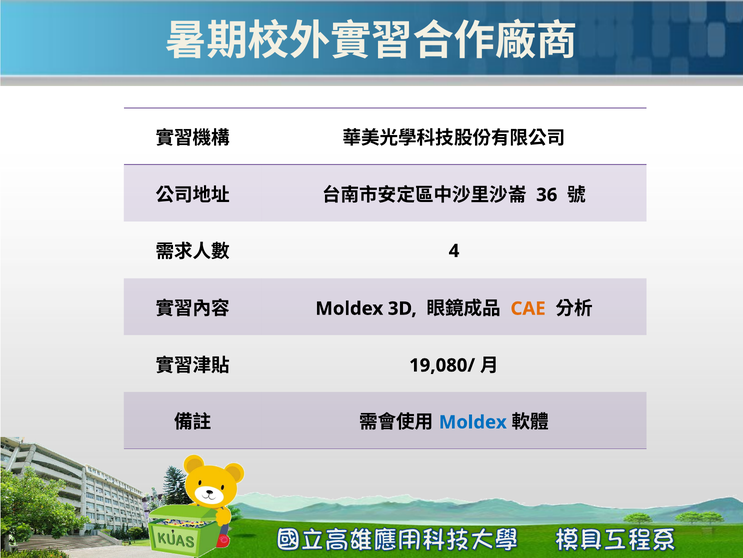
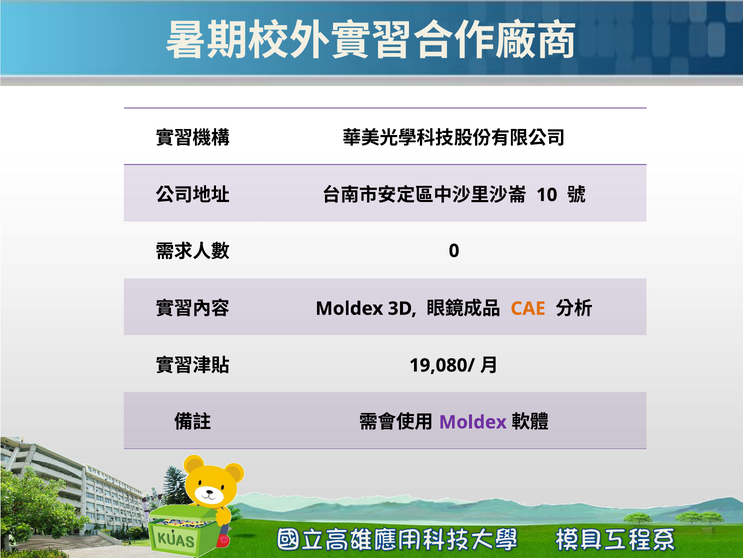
36: 36 -> 10
4: 4 -> 0
Moldex at (473, 422) colour: blue -> purple
